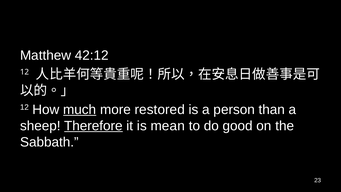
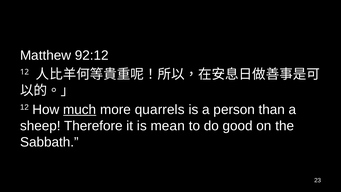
42:12: 42:12 -> 92:12
restored: restored -> quarrels
Therefore underline: present -> none
